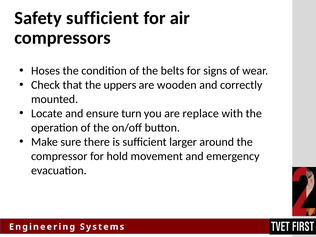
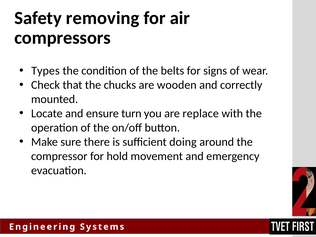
Safety sufficient: sufficient -> removing
Hoses: Hoses -> Types
uppers: uppers -> chucks
larger: larger -> doing
